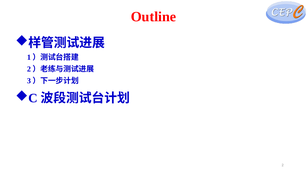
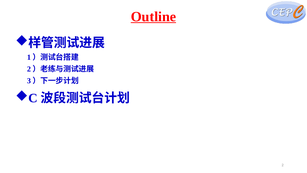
Outline underline: none -> present
